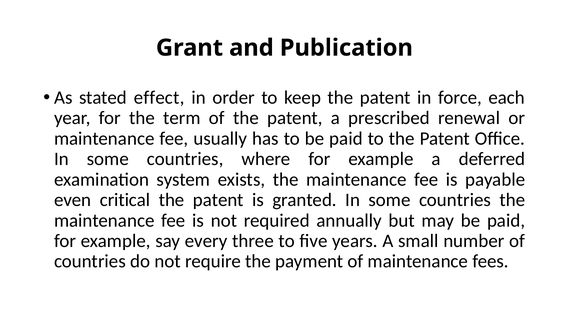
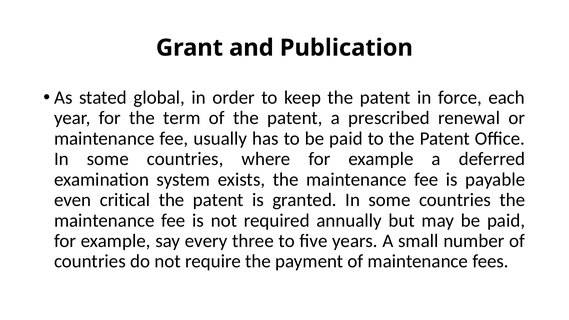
effect: effect -> global
